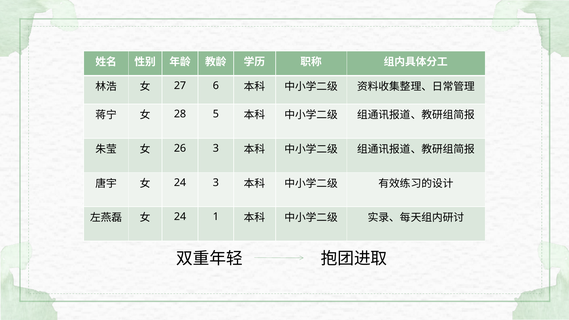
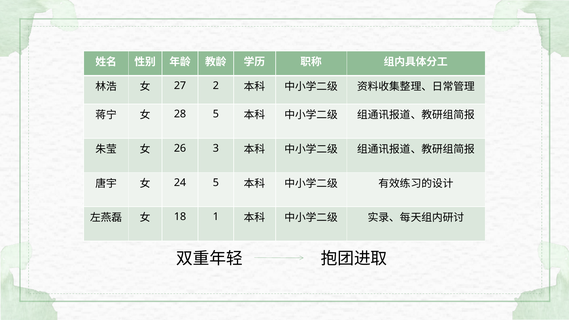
6: 6 -> 2
24 3: 3 -> 5
24 at (180, 217): 24 -> 18
